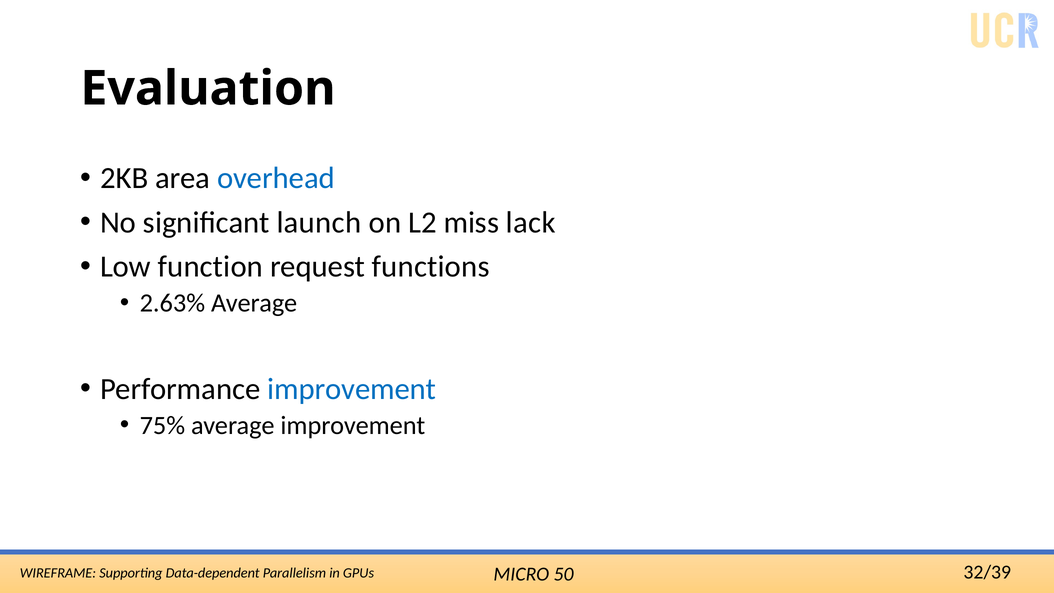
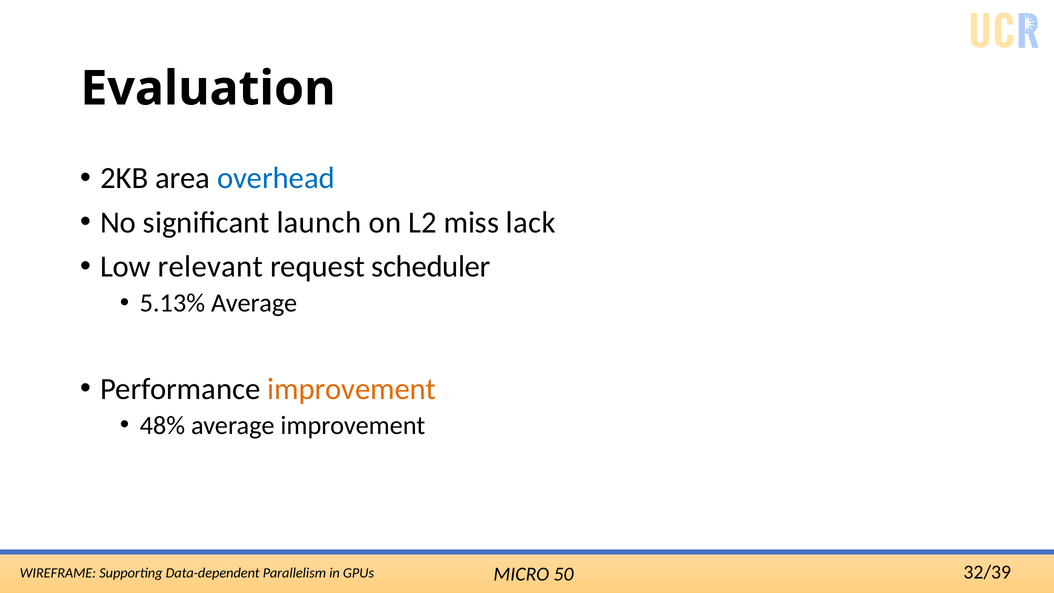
function: function -> relevant
functions: functions -> scheduler
2.63%: 2.63% -> 5.13%
improvement at (352, 389) colour: blue -> orange
75%: 75% -> 48%
